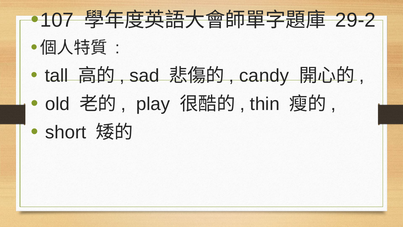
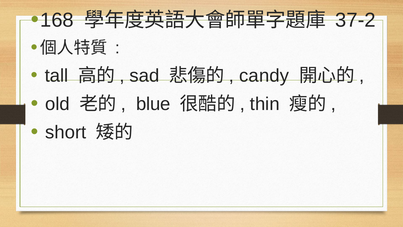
107: 107 -> 168
29-2: 29-2 -> 37-2
play: play -> blue
